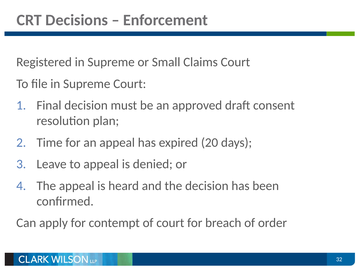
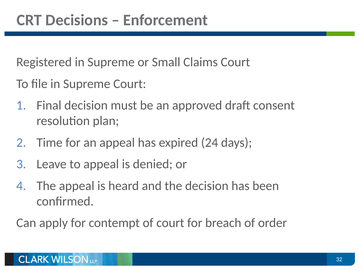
20: 20 -> 24
